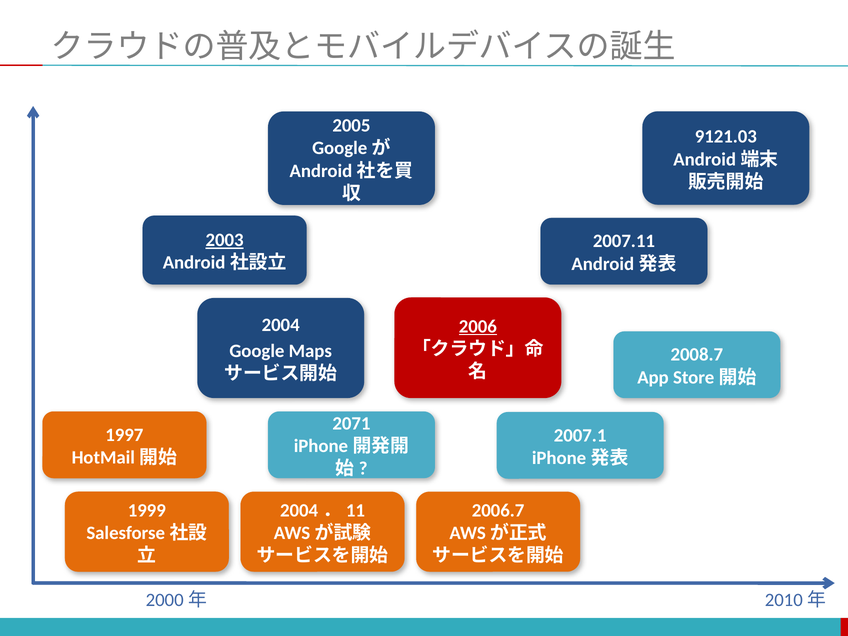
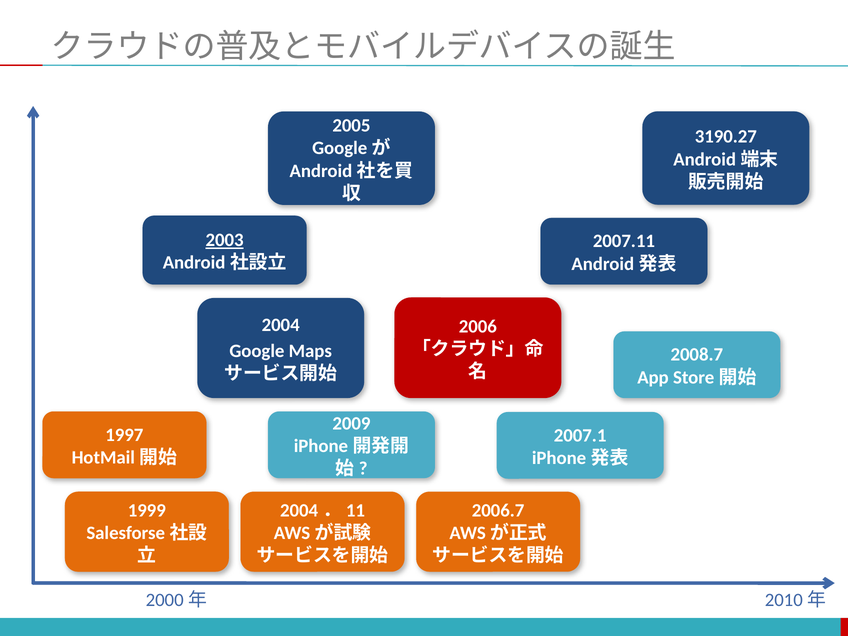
9121.03: 9121.03 -> 3190.27
2006 underline: present -> none
2071: 2071 -> 2009
